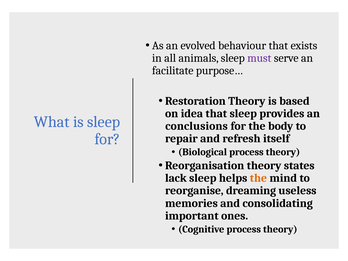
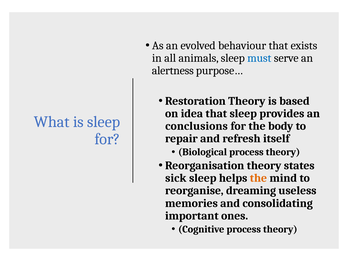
must colour: purple -> blue
facilitate: facilitate -> alertness
lack: lack -> sick
